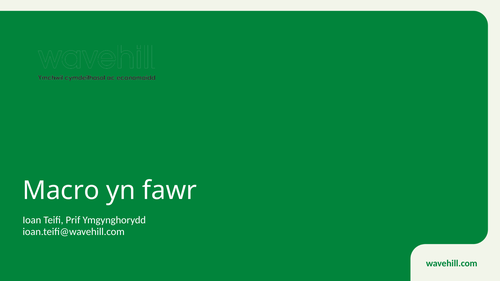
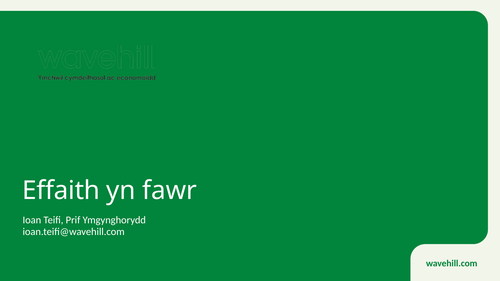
Macro: Macro -> Effaith
